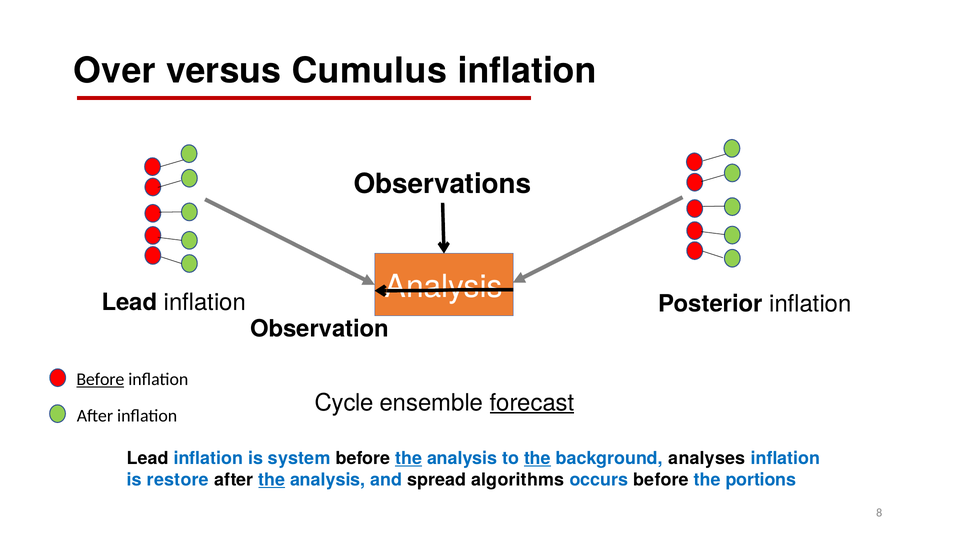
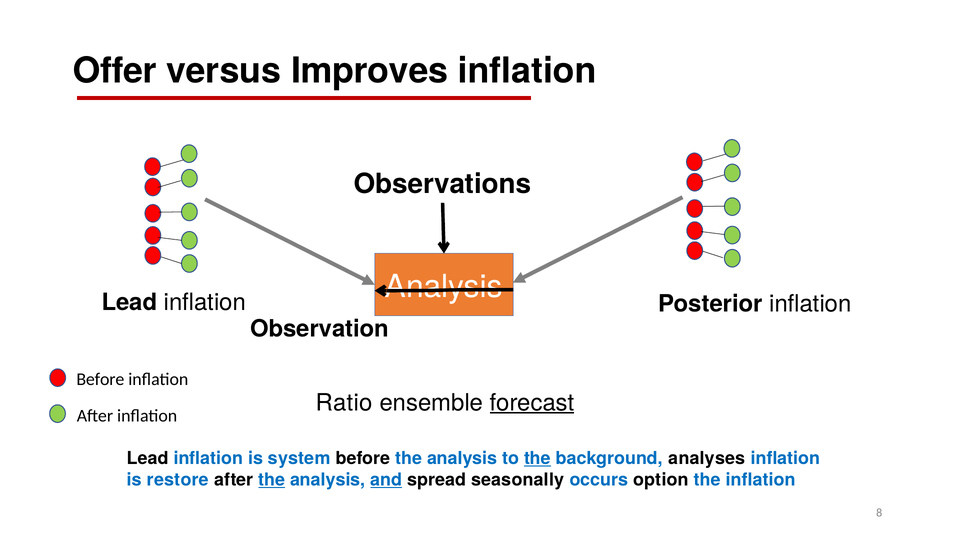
Over: Over -> Offer
Cumulus: Cumulus -> Improves
Before at (100, 380) underline: present -> none
Cycle: Cycle -> Ratio
the at (409, 458) underline: present -> none
and underline: none -> present
algorithms: algorithms -> seasonally
occurs before: before -> option
the portions: portions -> inflation
